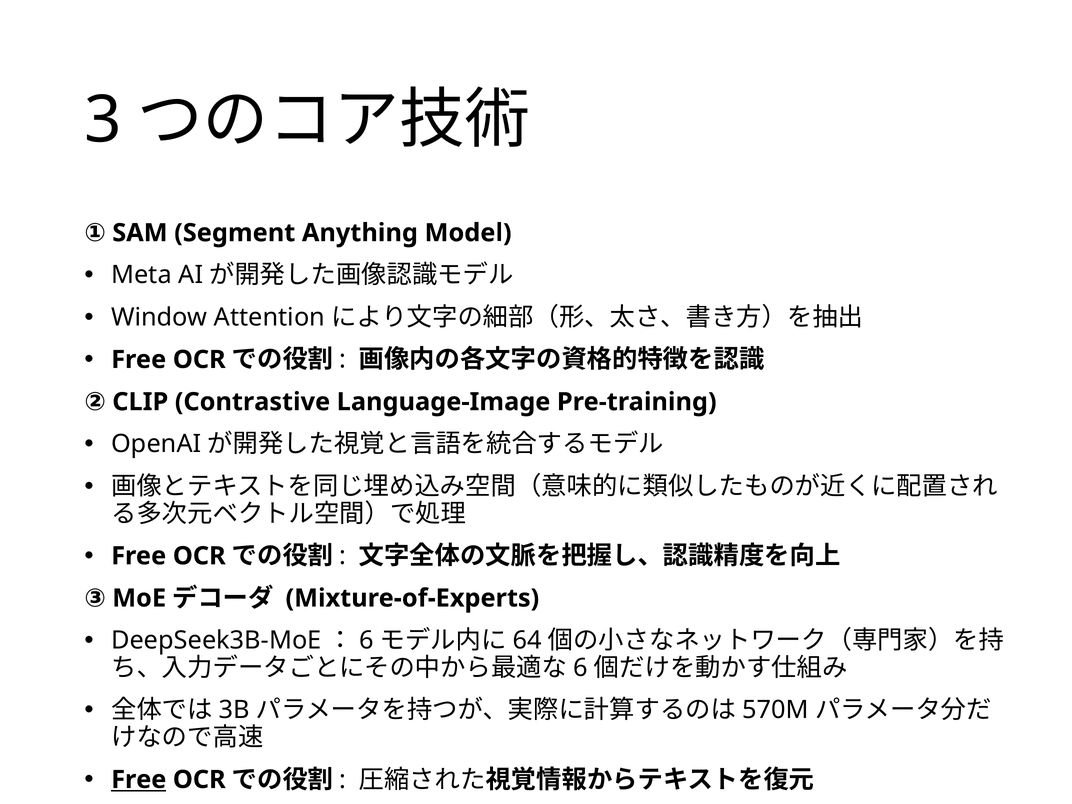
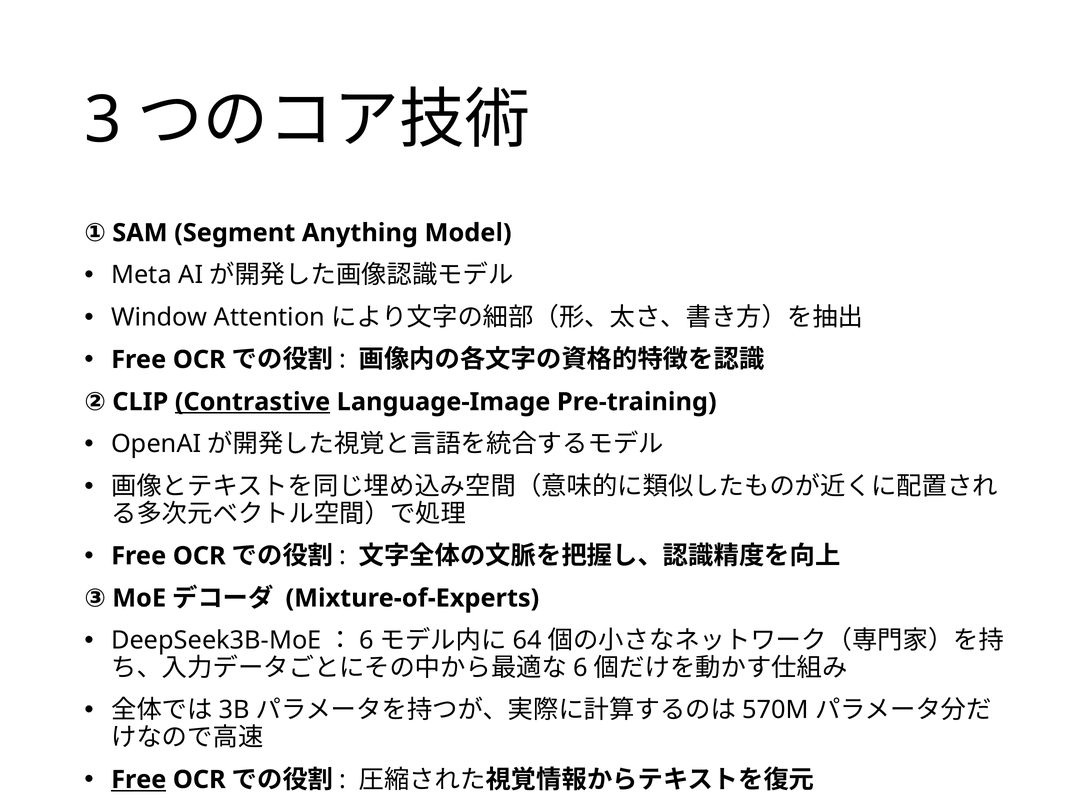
Contrastive underline: none -> present
